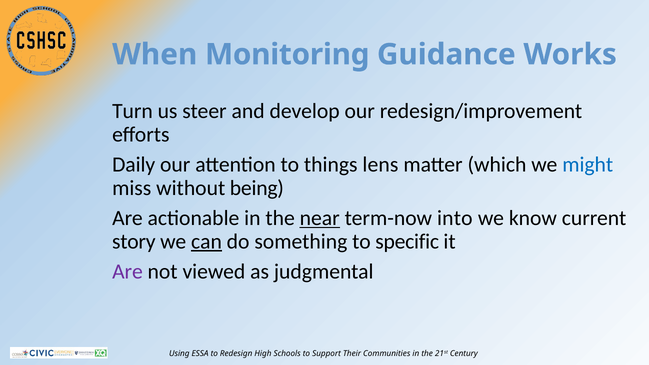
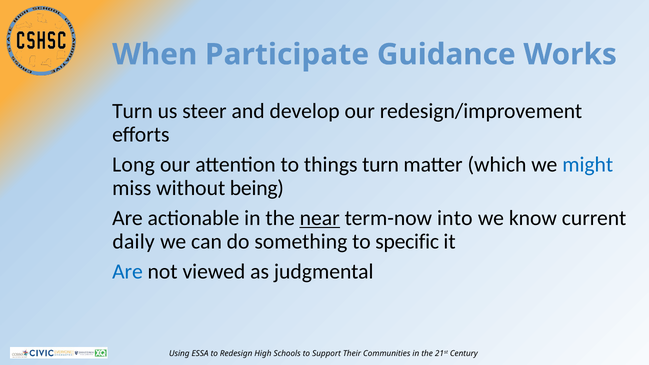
Monitoring: Monitoring -> Participate
Daily: Daily -> Long
things lens: lens -> turn
story: story -> daily
can underline: present -> none
Are at (127, 272) colour: purple -> blue
